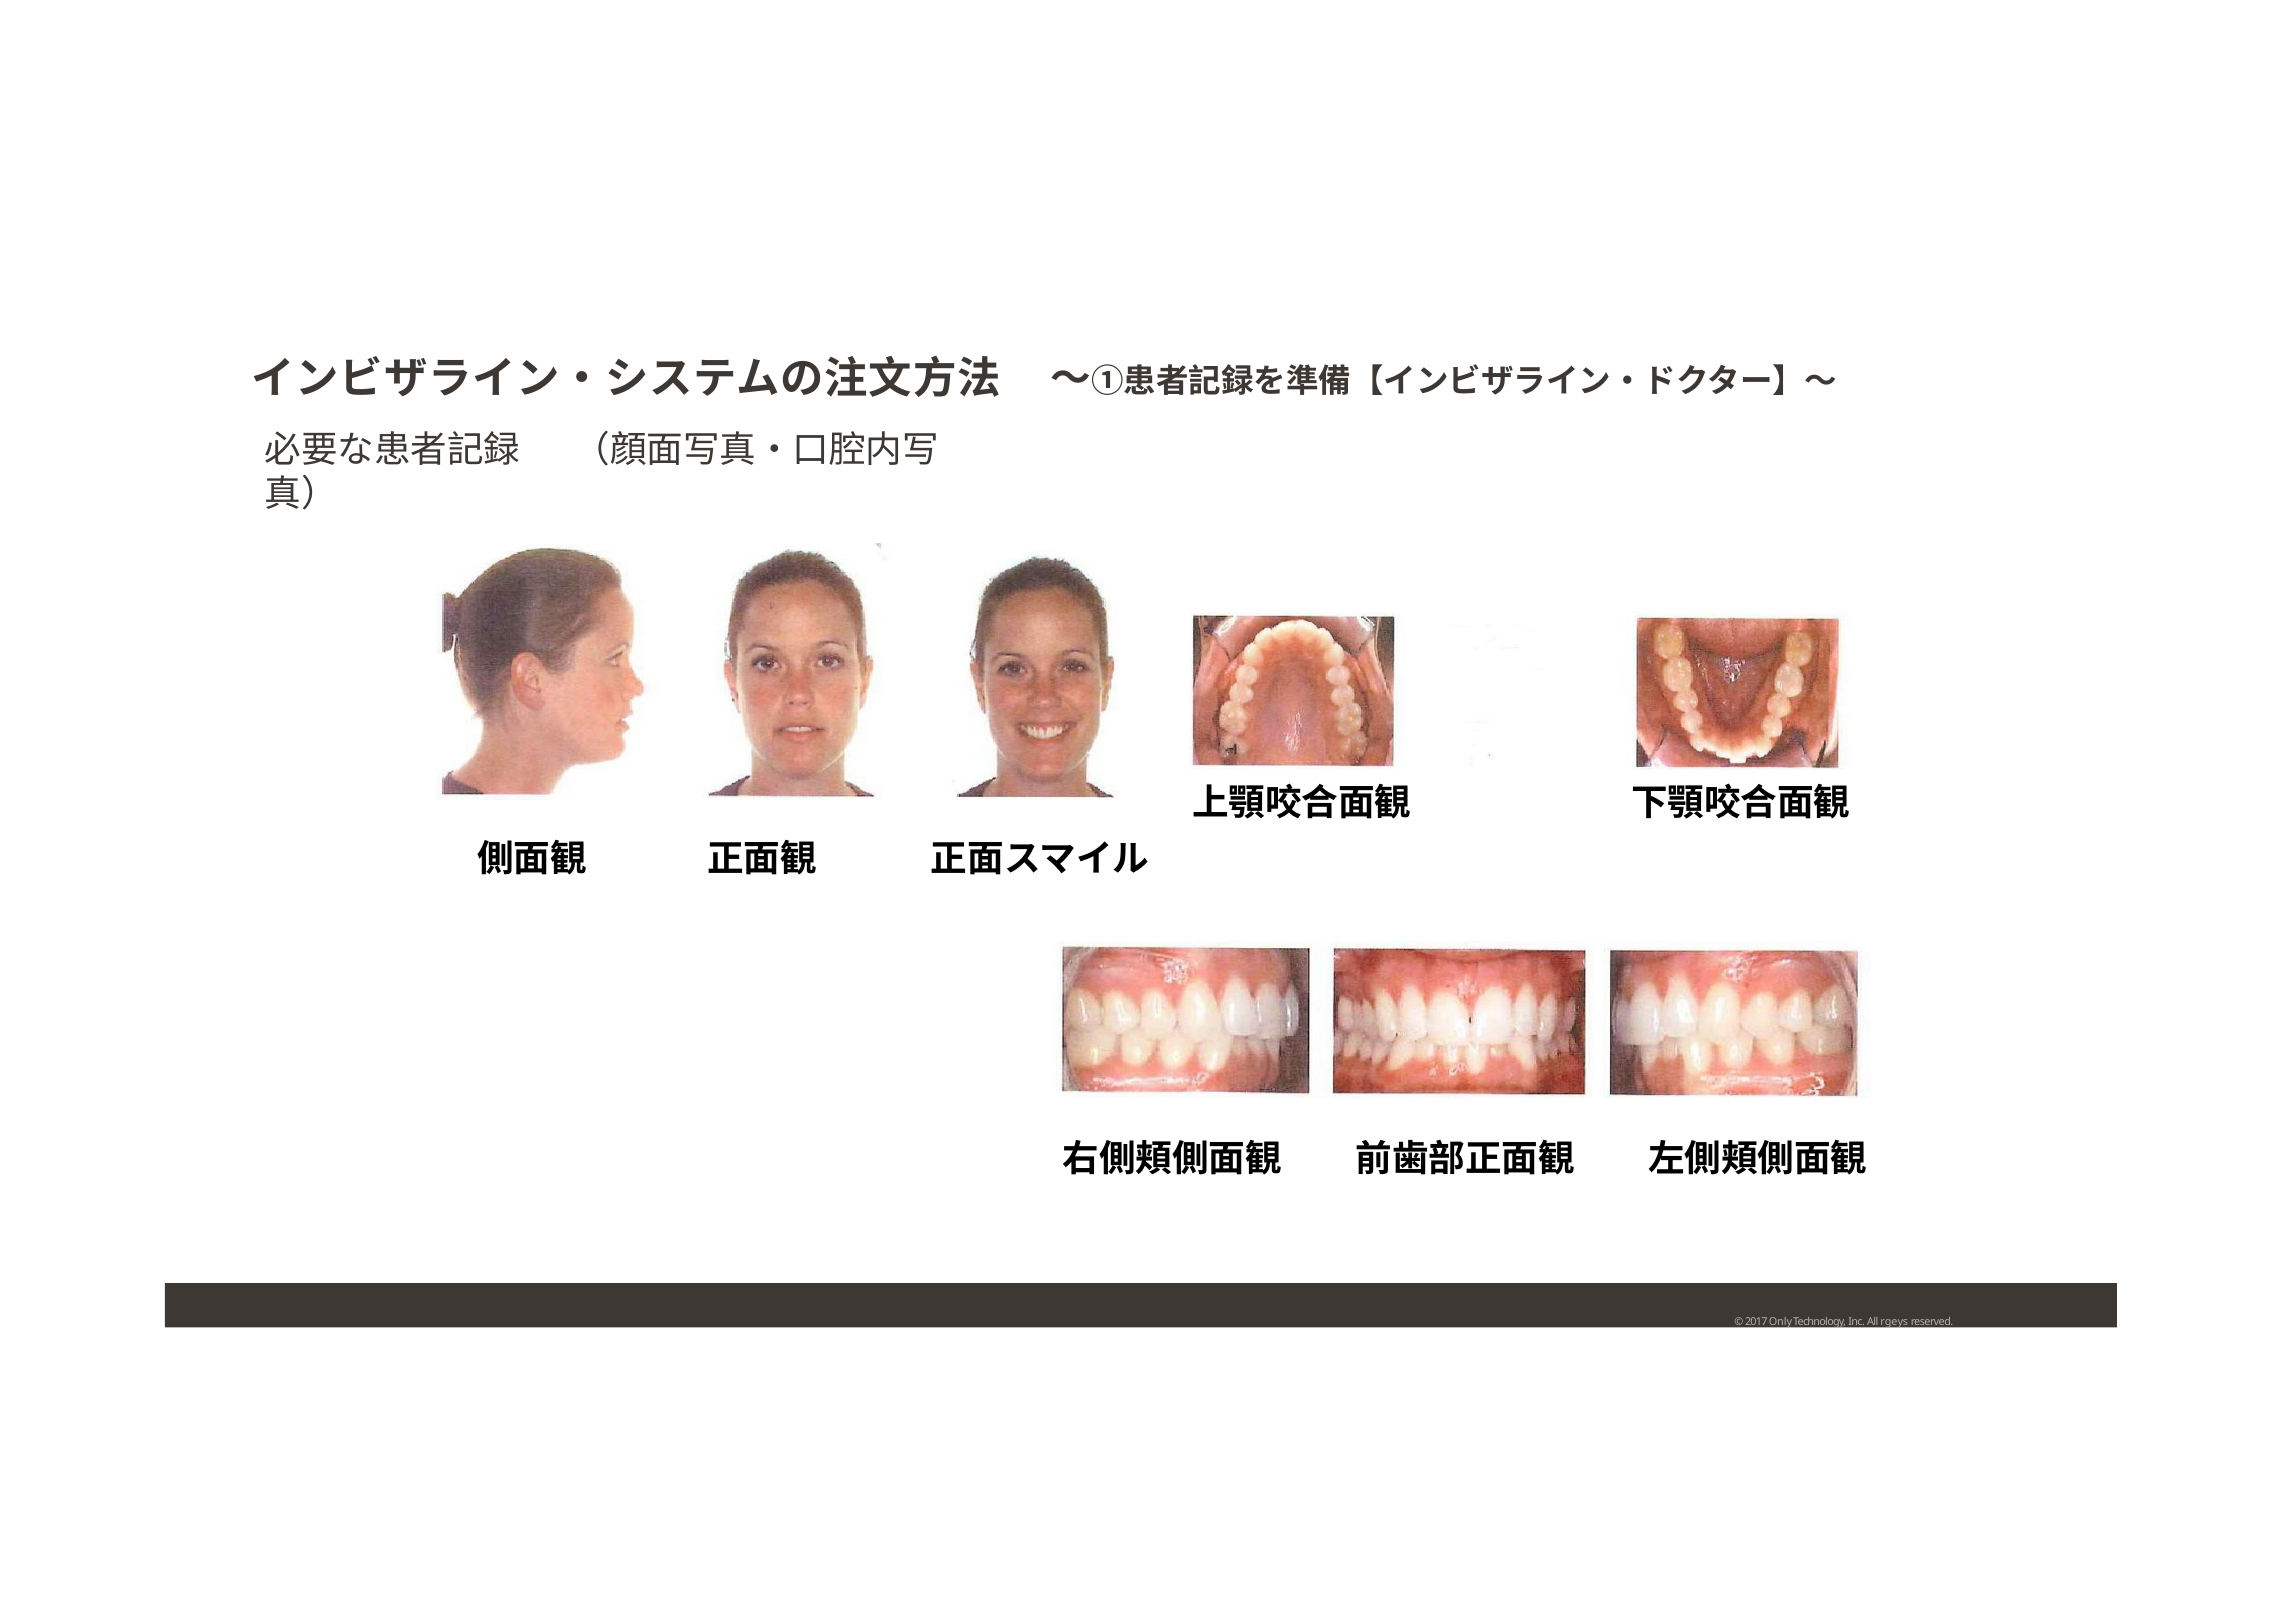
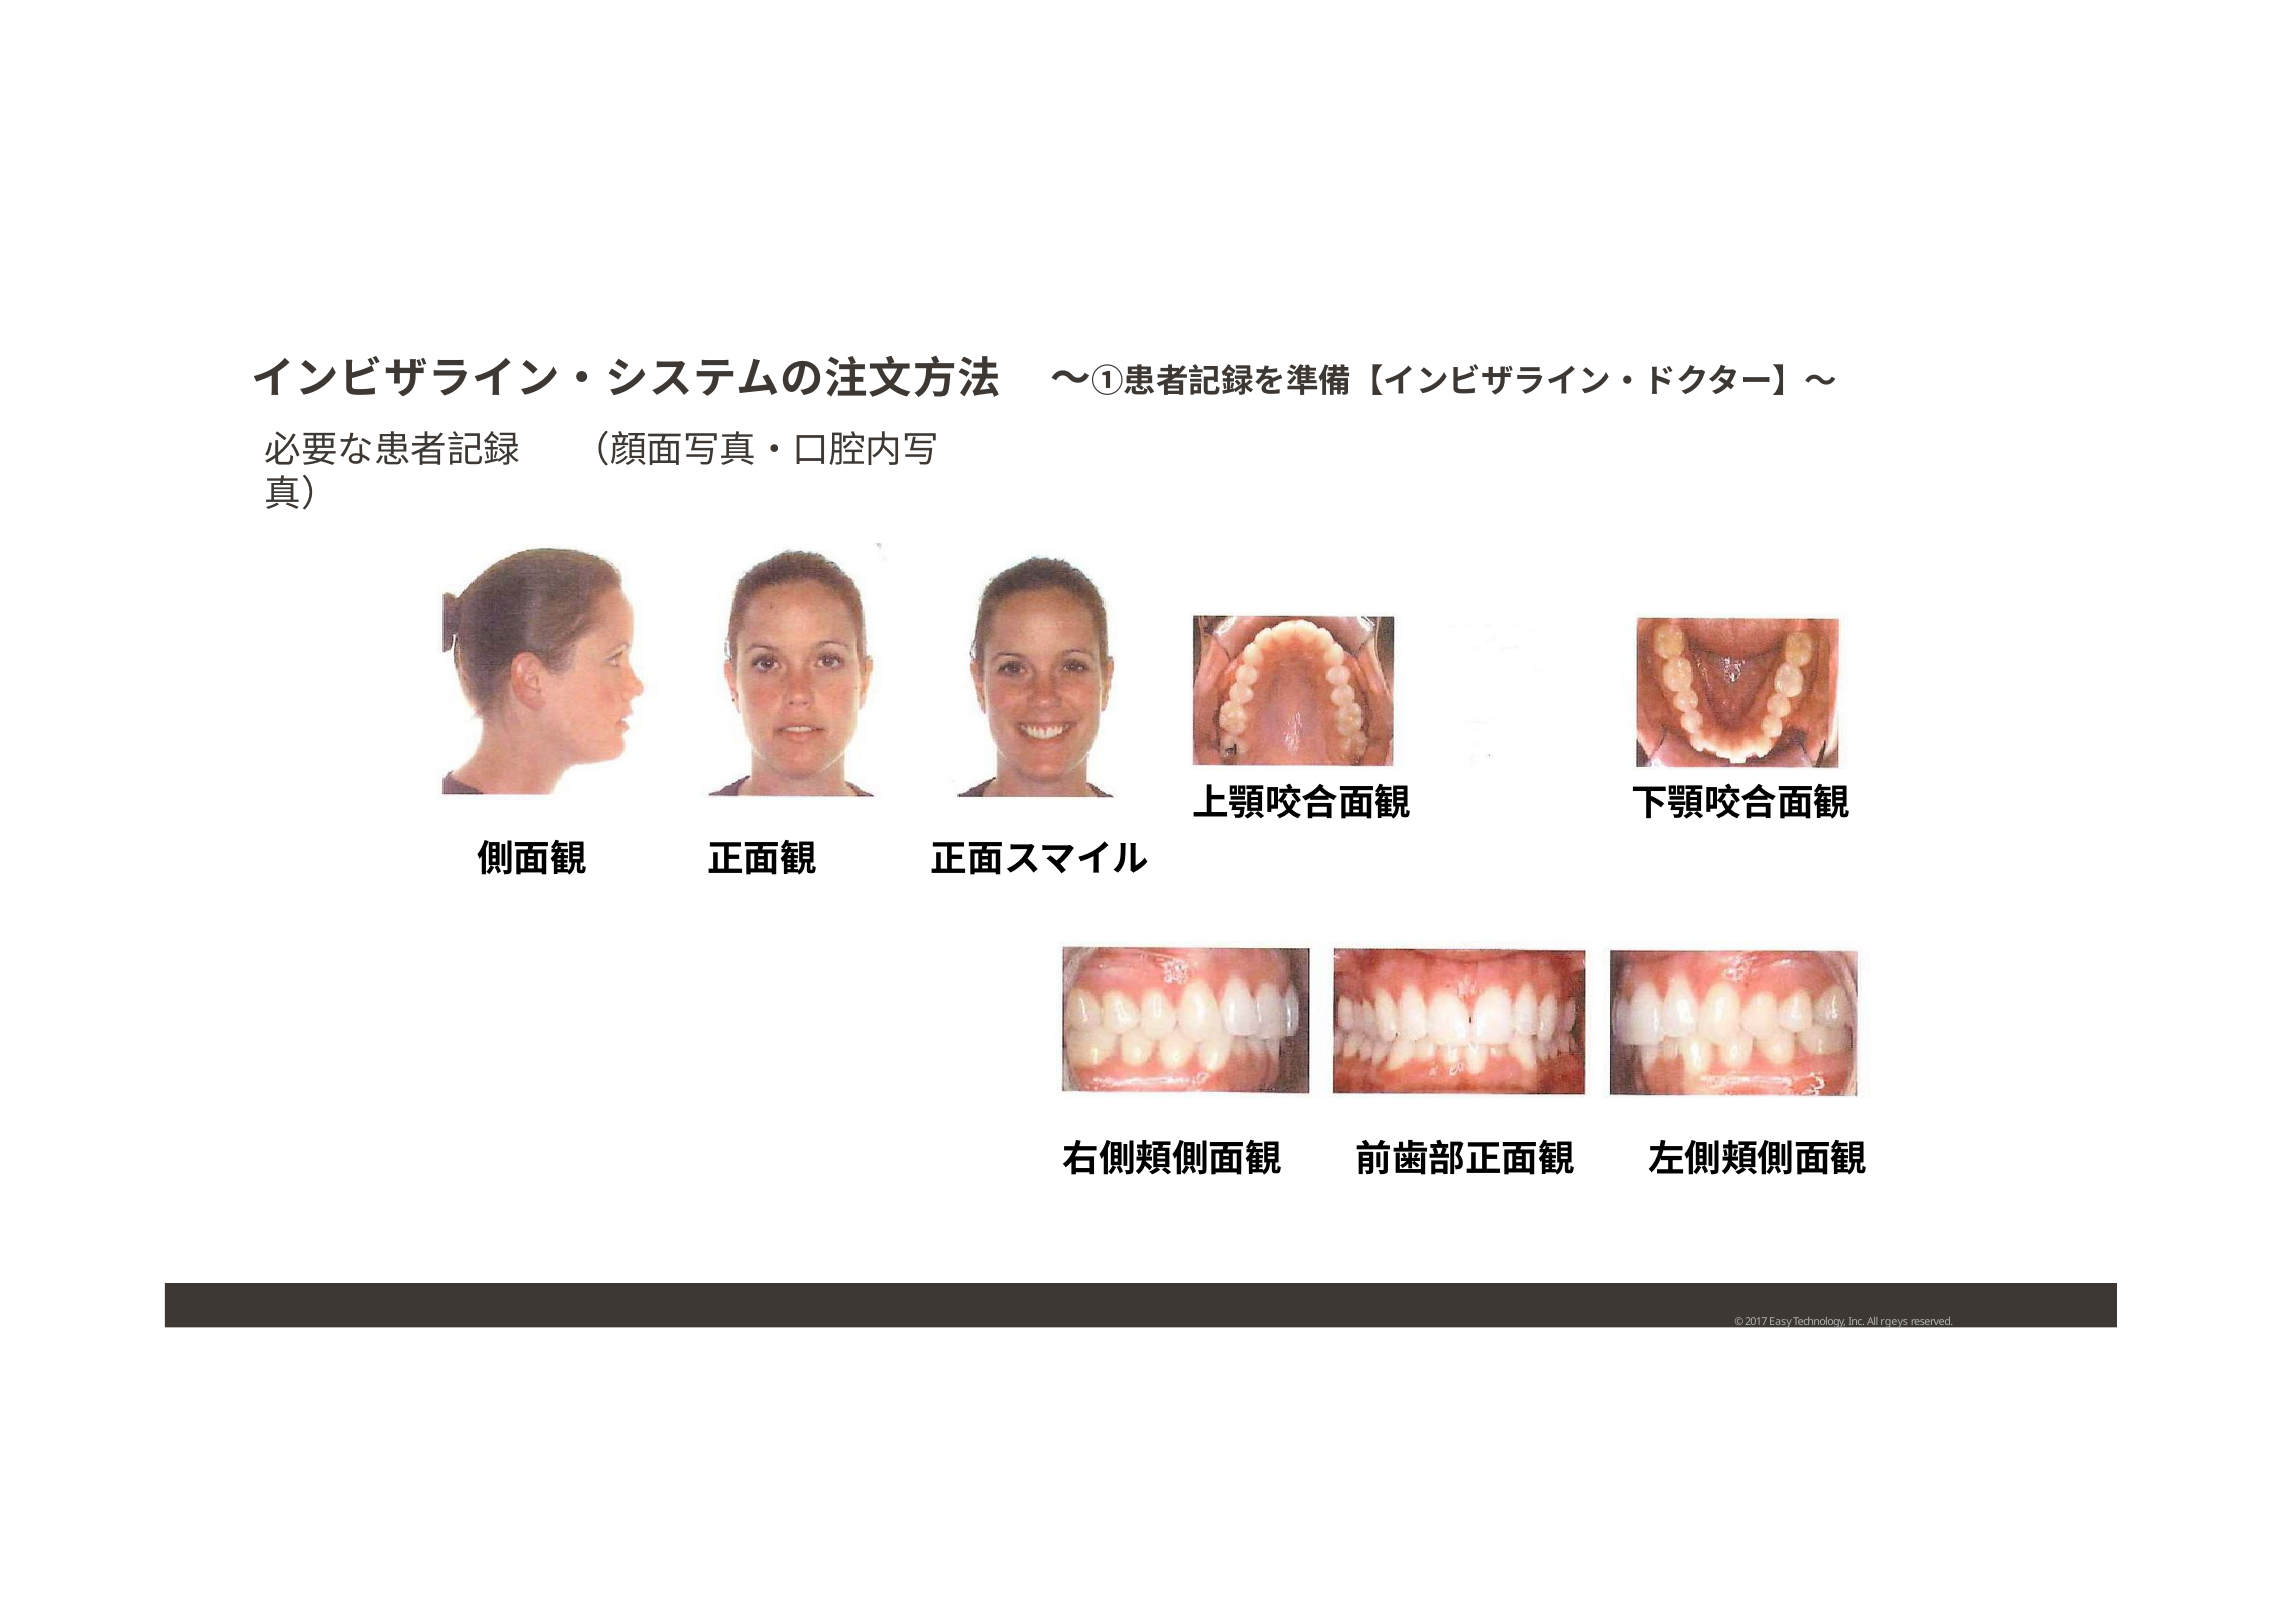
Only: Only -> Easy
